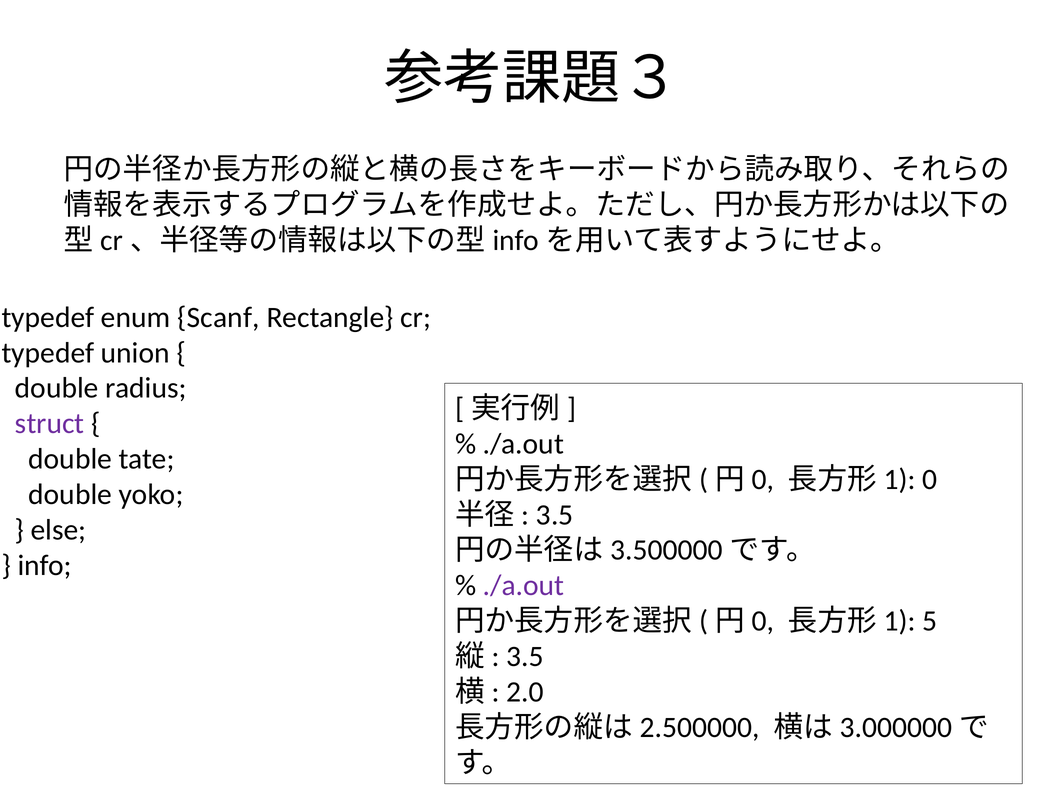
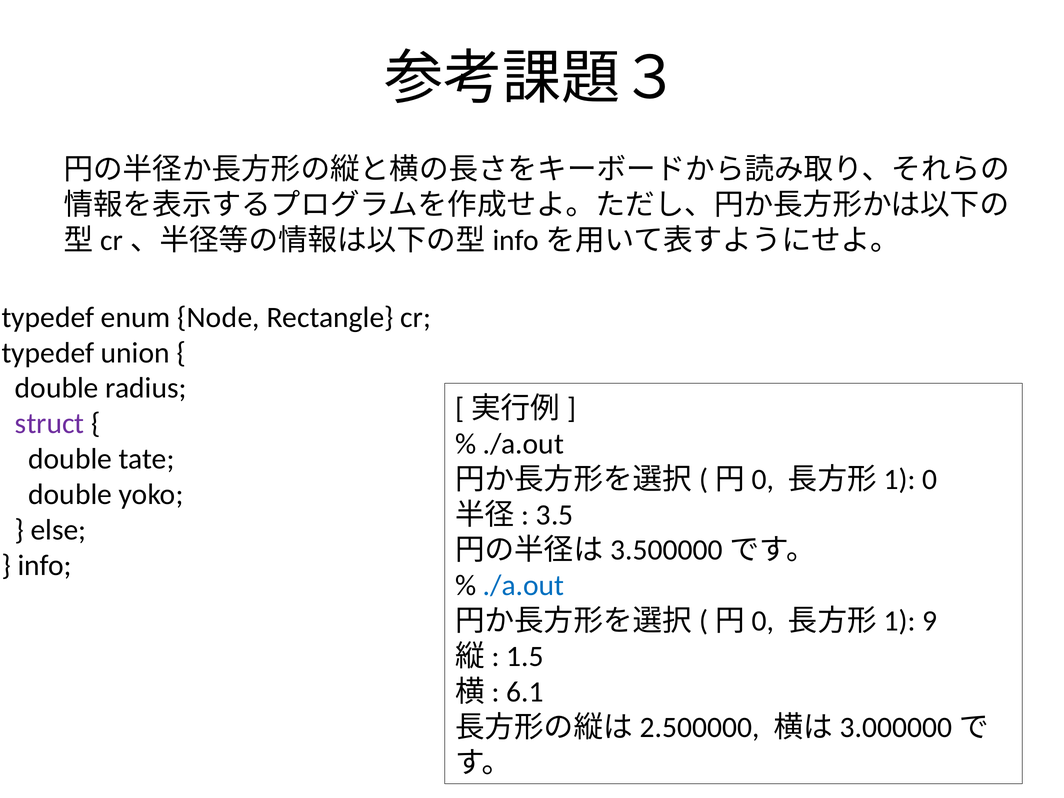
Scanf: Scanf -> Node
./a.out at (523, 586) colour: purple -> blue
5: 5 -> 9
3.5 at (525, 657): 3.5 -> 1.5
2.0: 2.0 -> 6.1
